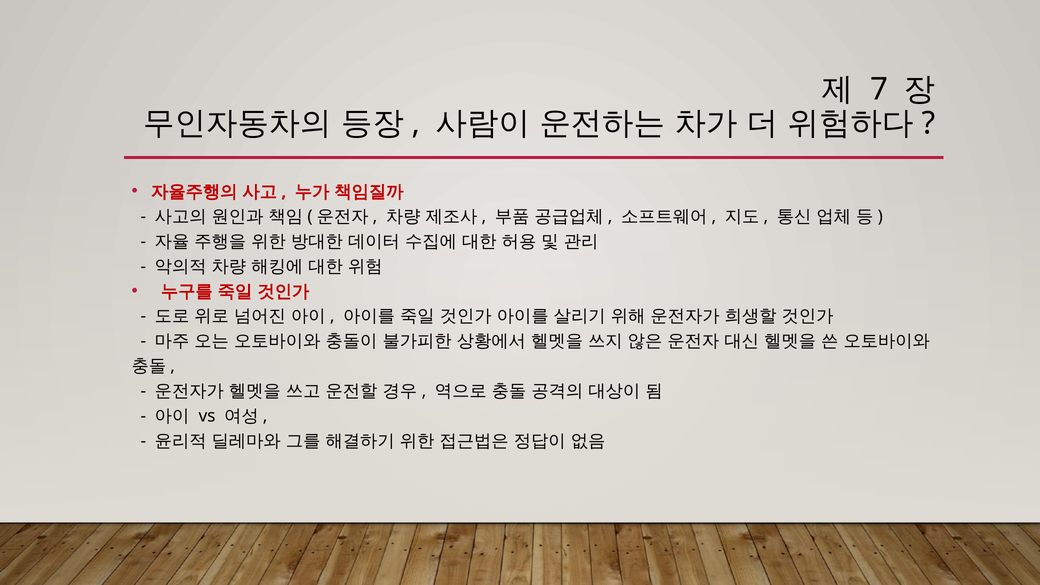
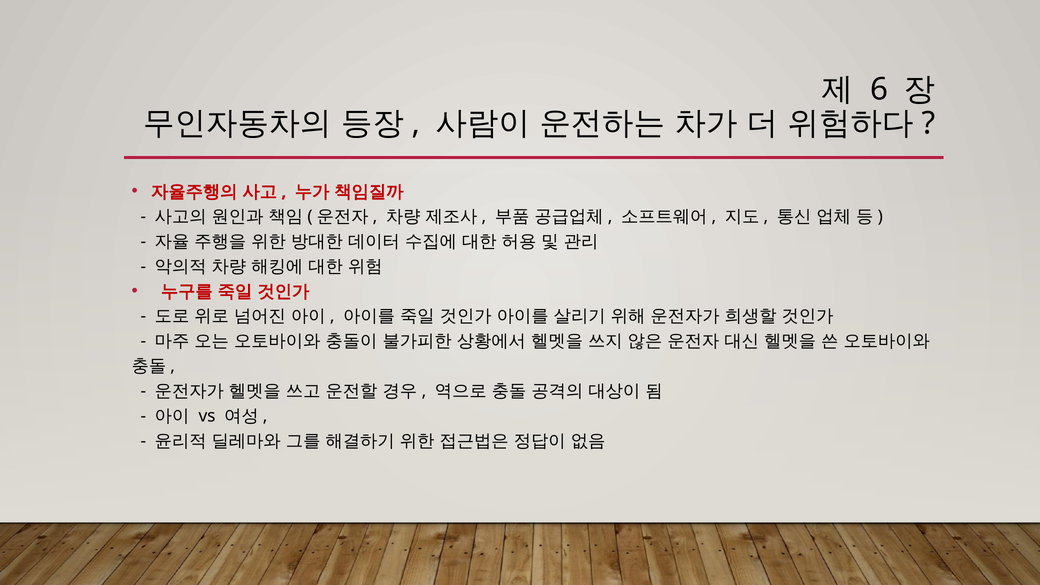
7: 7 -> 6
